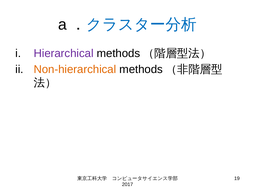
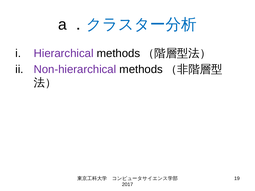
Non-hierarchical colour: orange -> purple
